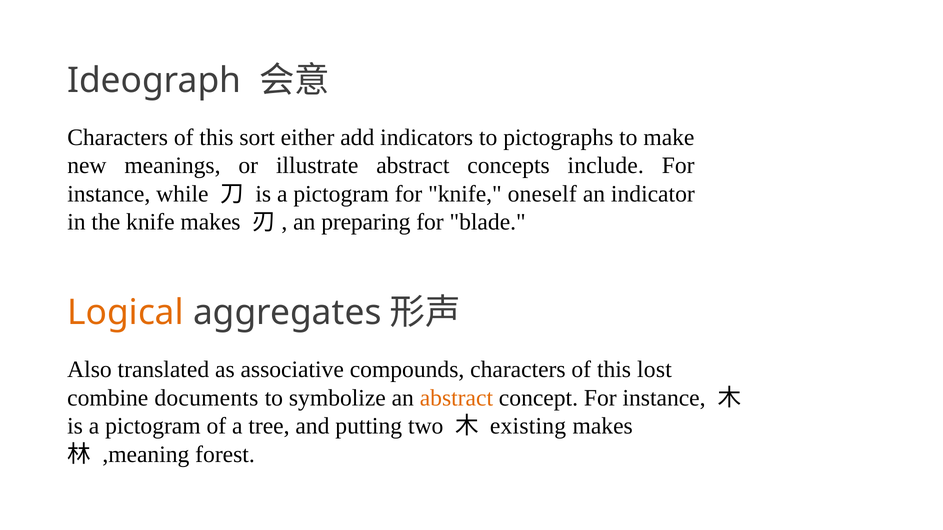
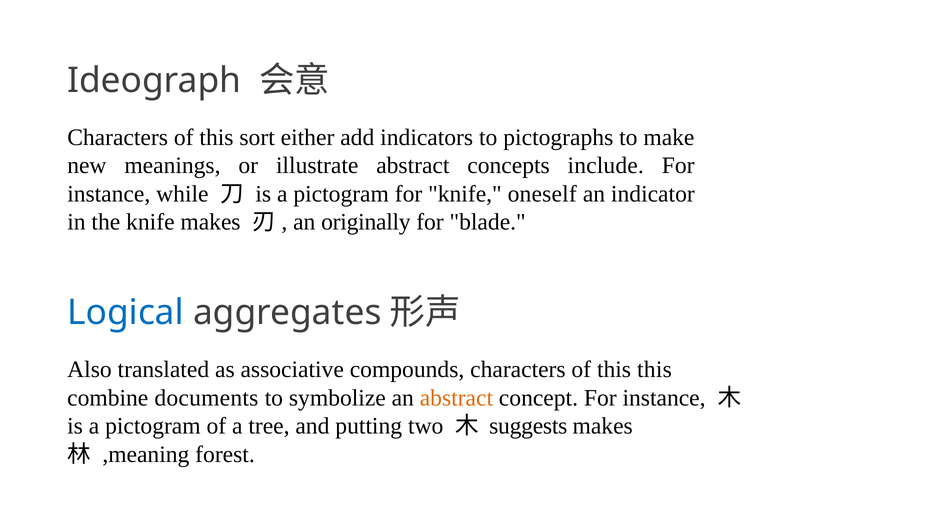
preparing: preparing -> originally
Logical colour: orange -> blue
this lost: lost -> this
existing: existing -> suggests
